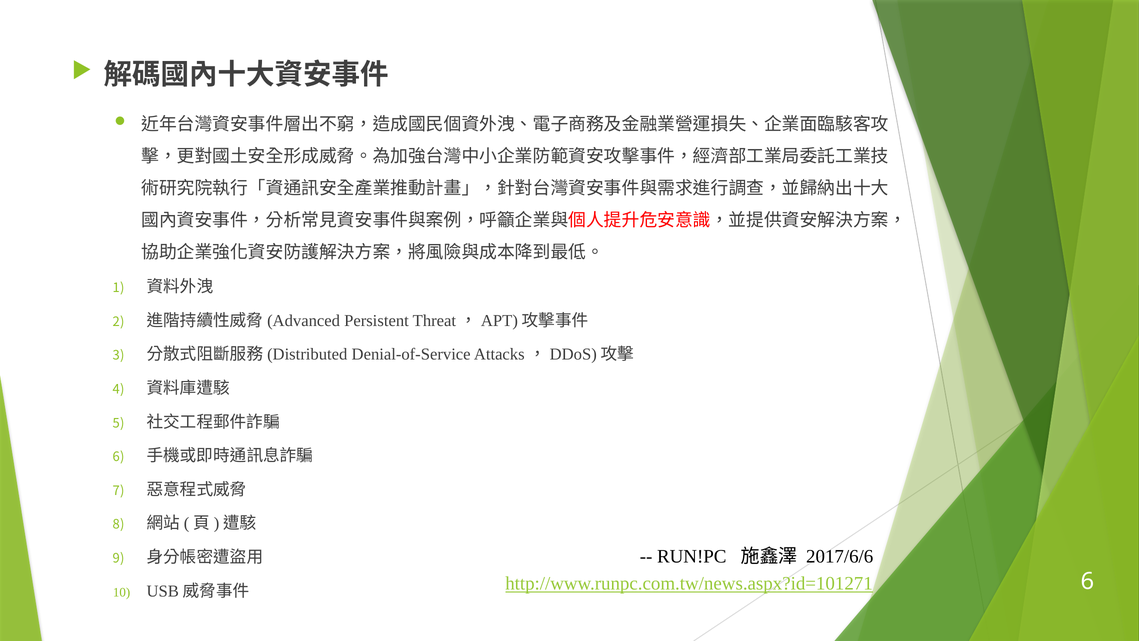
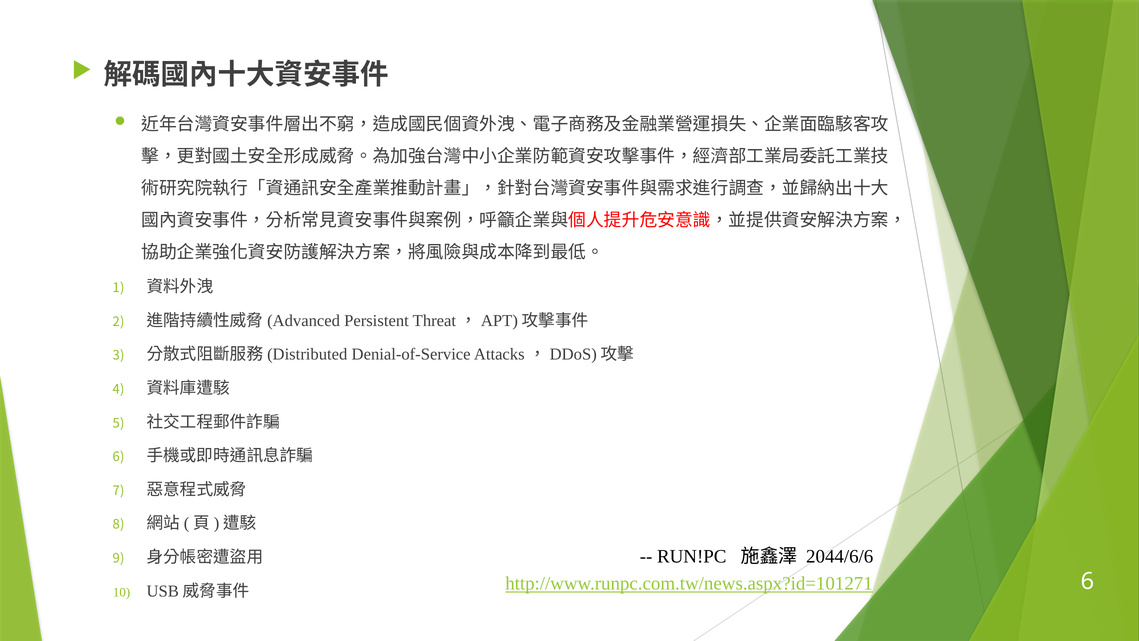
2017/6/6: 2017/6/6 -> 2044/6/6
